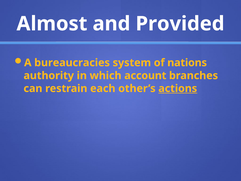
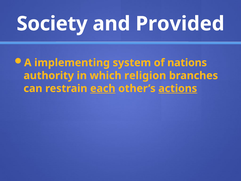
Almost: Almost -> Society
bureaucracies: bureaucracies -> implementing
account: account -> religion
each underline: none -> present
